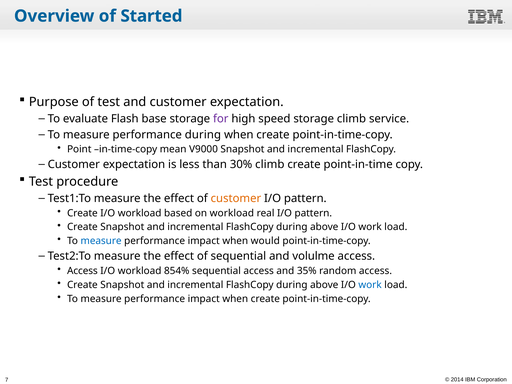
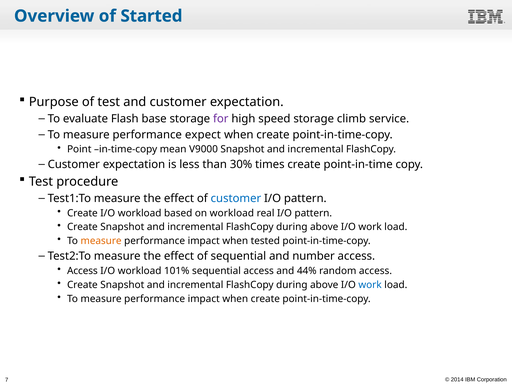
performance during: during -> expect
30% climb: climb -> times
customer at (236, 198) colour: orange -> blue
measure at (101, 241) colour: blue -> orange
would: would -> tested
volulme: volulme -> number
854%: 854% -> 101%
35%: 35% -> 44%
